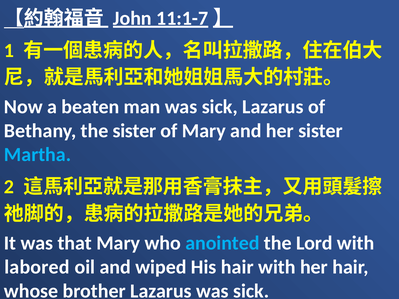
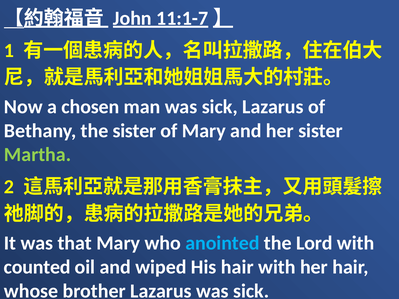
beaten: beaten -> chosen
Martha colour: light blue -> light green
labored: labored -> counted
